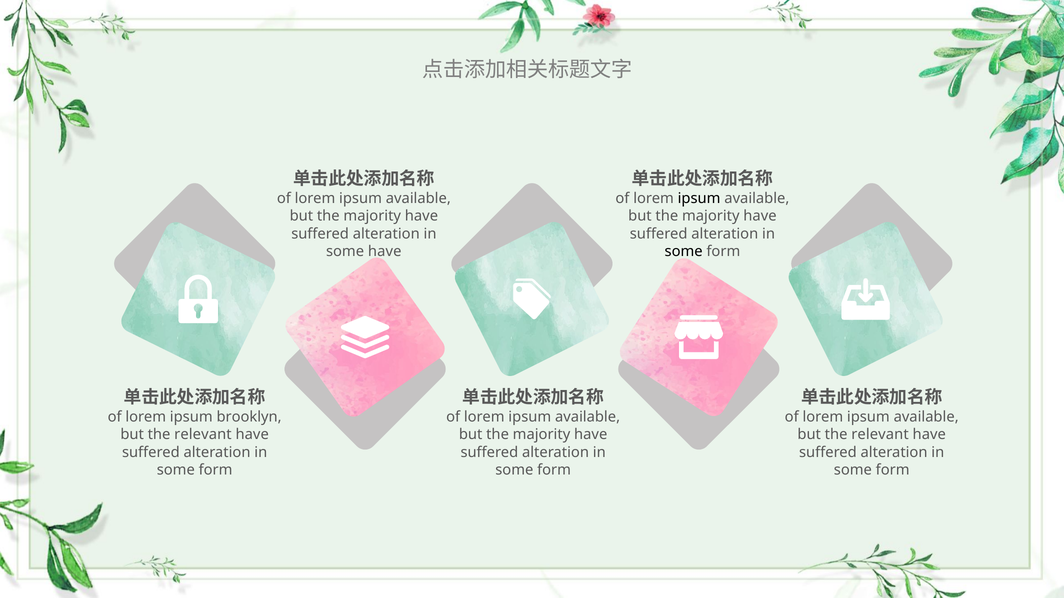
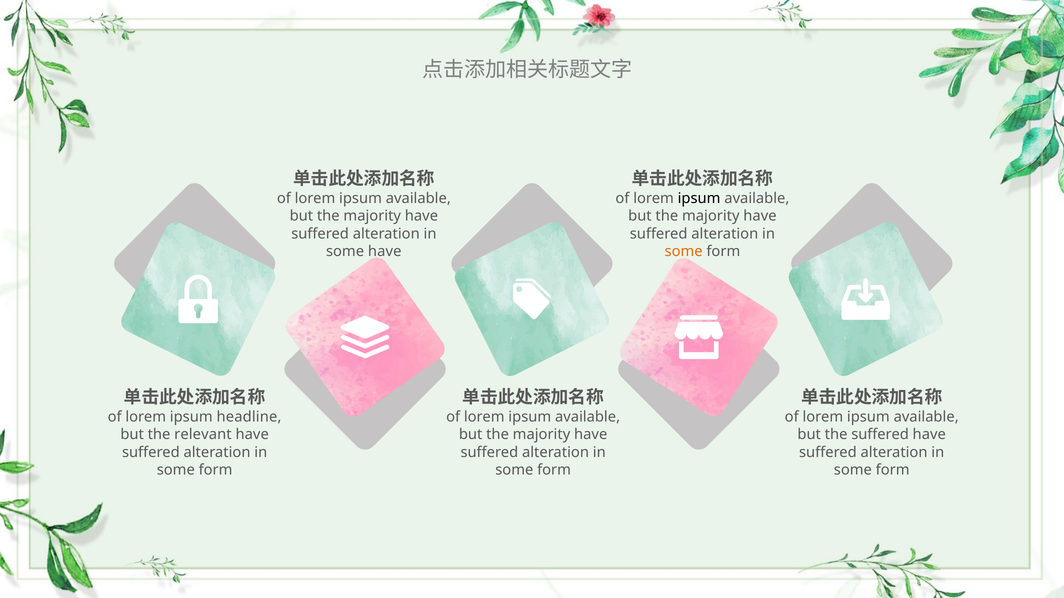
some at (684, 252) colour: black -> orange
brooklyn: brooklyn -> headline
relevant at (880, 435): relevant -> suffered
